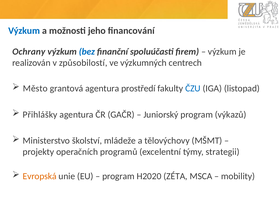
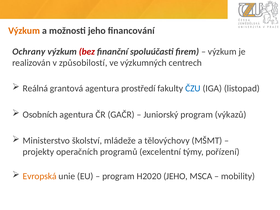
Výzkum at (24, 31) colour: blue -> orange
bez colour: blue -> red
Město: Město -> Reálná
Přihlášky: Přihlášky -> Osobních
strategii: strategii -> pořízení
H2020 ZÉTA: ZÉTA -> JEHO
